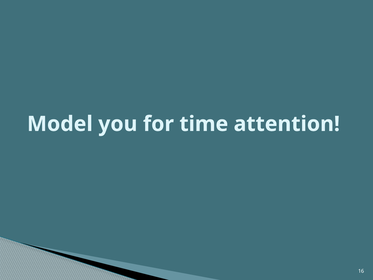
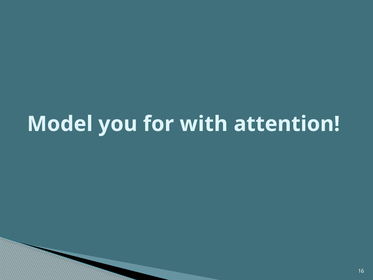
time: time -> with
